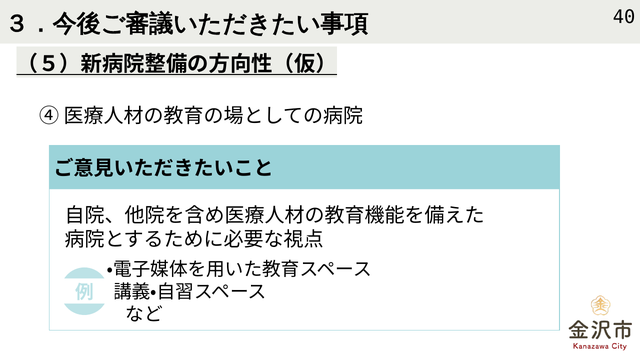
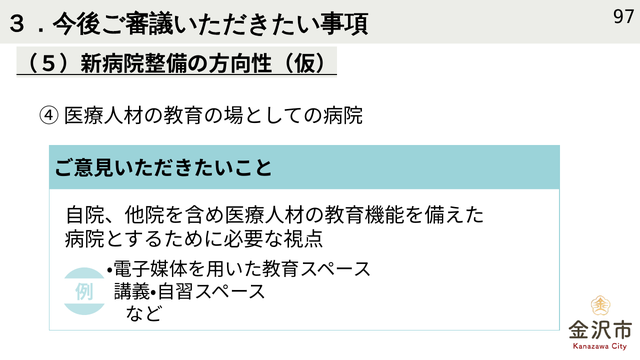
40: 40 -> 97
